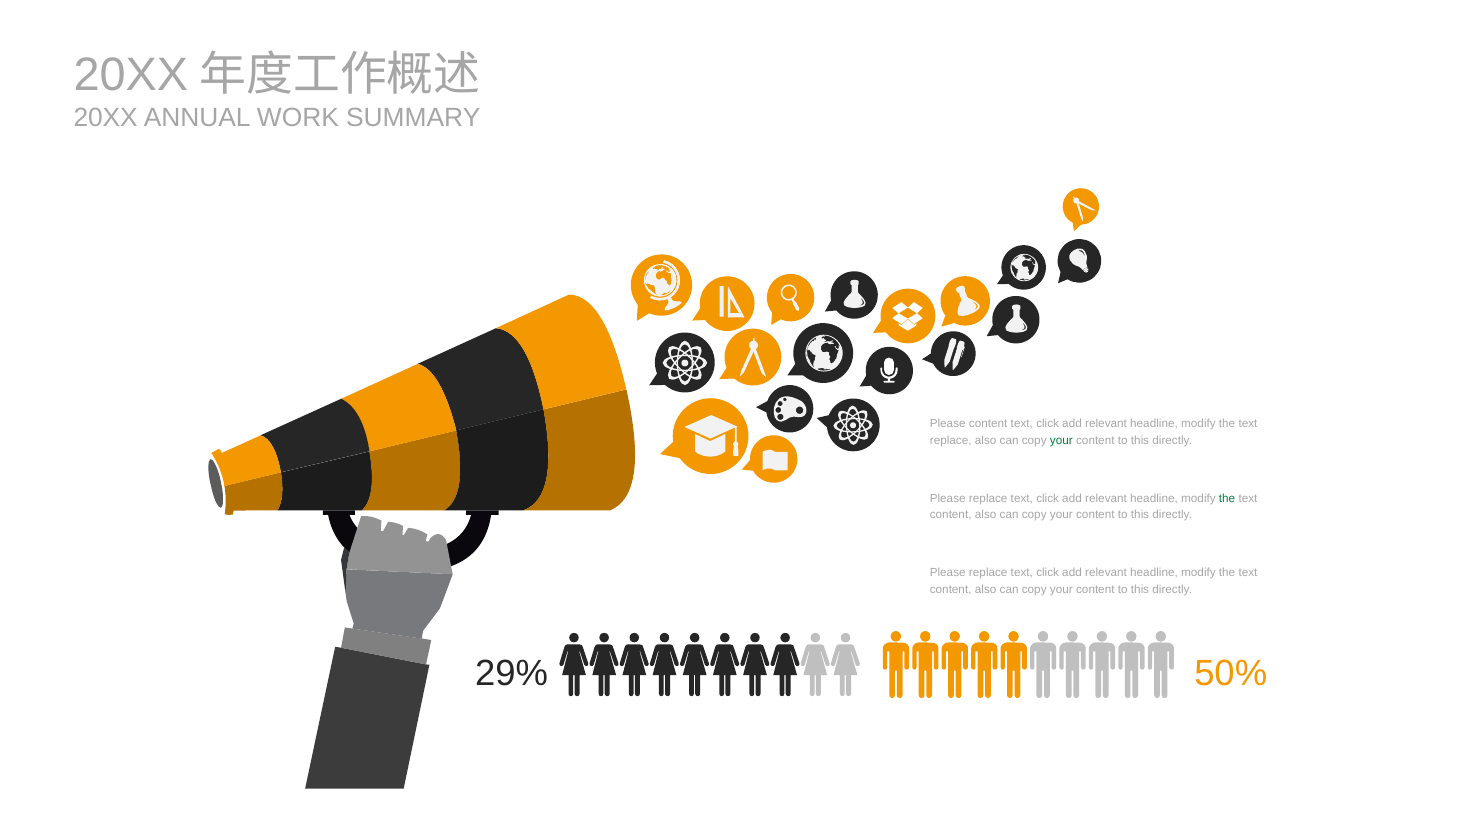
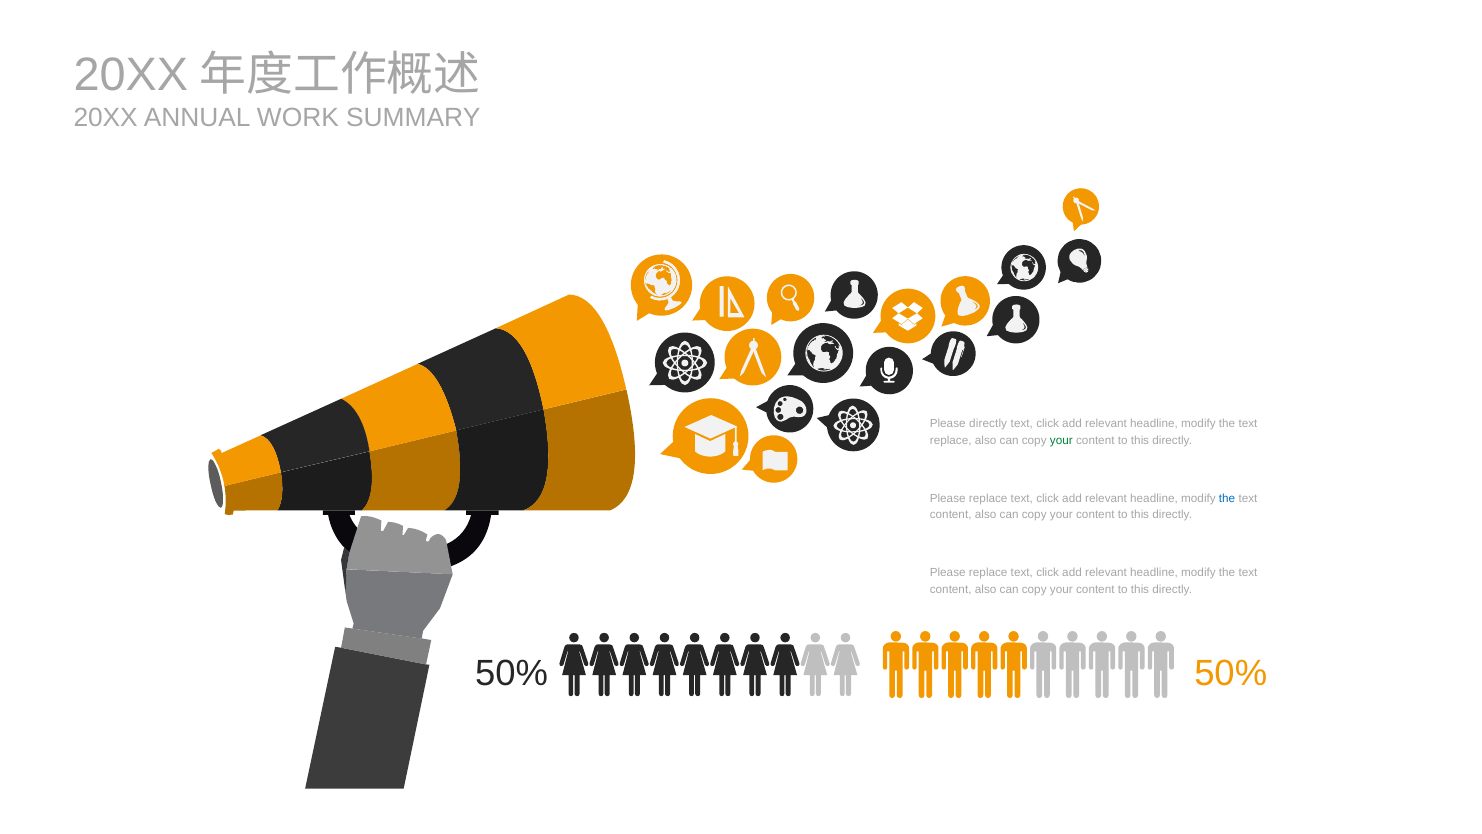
Please content: content -> directly
the at (1227, 498) colour: green -> blue
29% at (511, 673): 29% -> 50%
